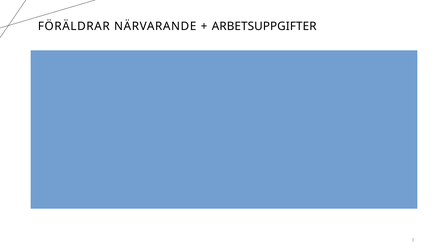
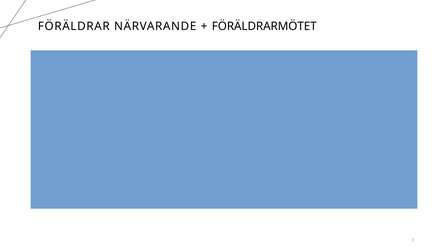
ARBETSUPPGIFTER: ARBETSUPPGIFTER -> FÖRÄLDRARMÖTET
